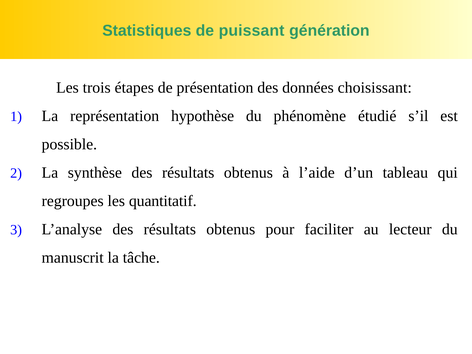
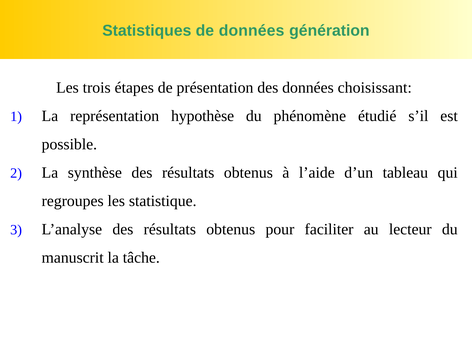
de puissant: puissant -> données
quantitatif: quantitatif -> statistique
